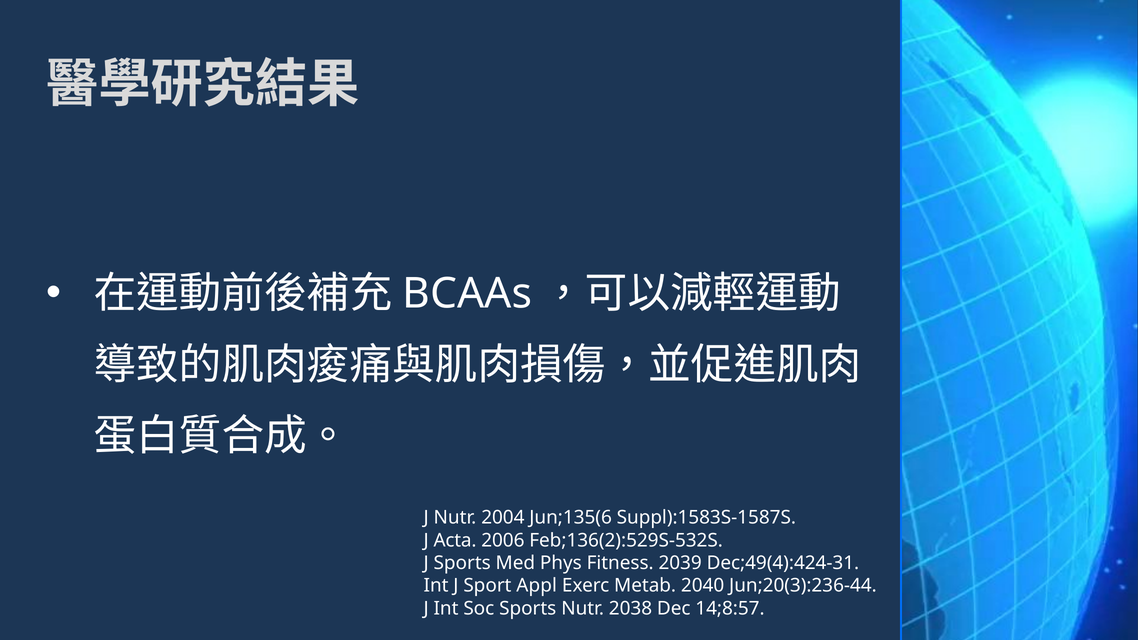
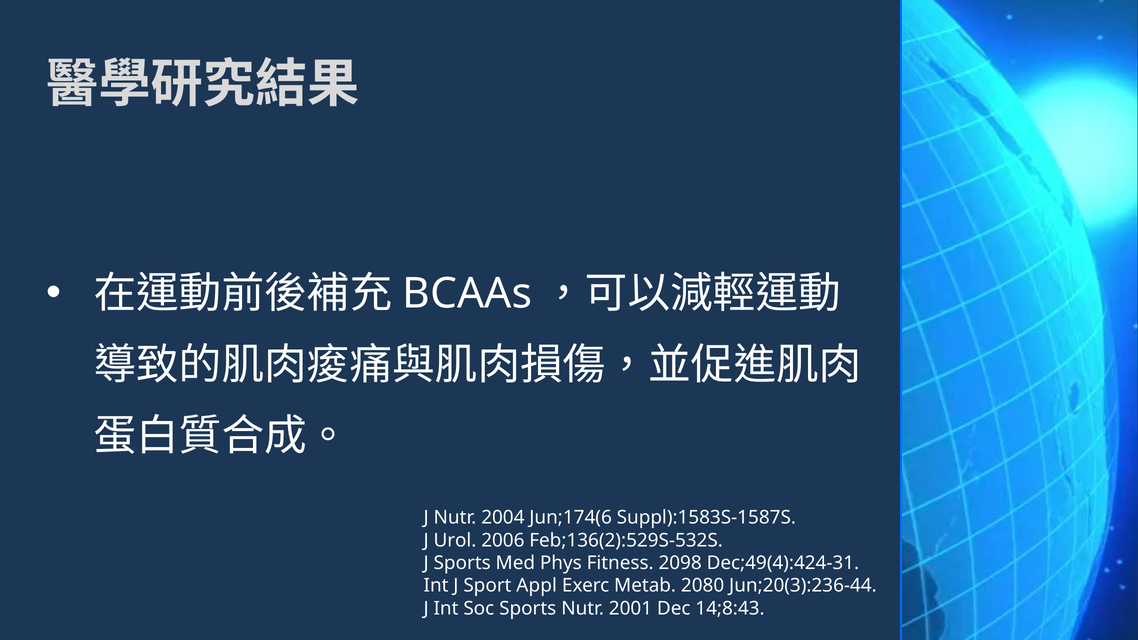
Jun;135(6: Jun;135(6 -> Jun;174(6
Acta: Acta -> Urol
2039: 2039 -> 2098
2040: 2040 -> 2080
2038: 2038 -> 2001
14;8:57: 14;8:57 -> 14;8:43
